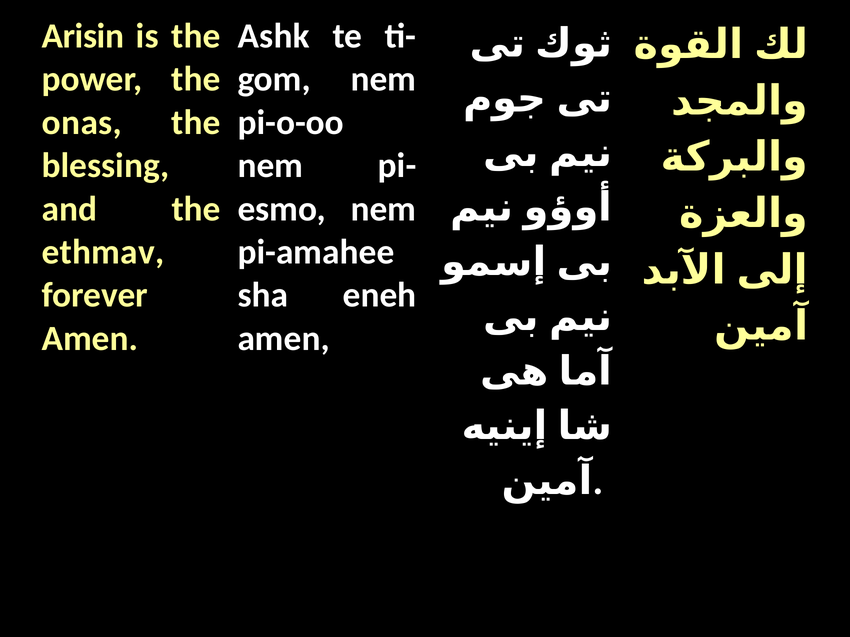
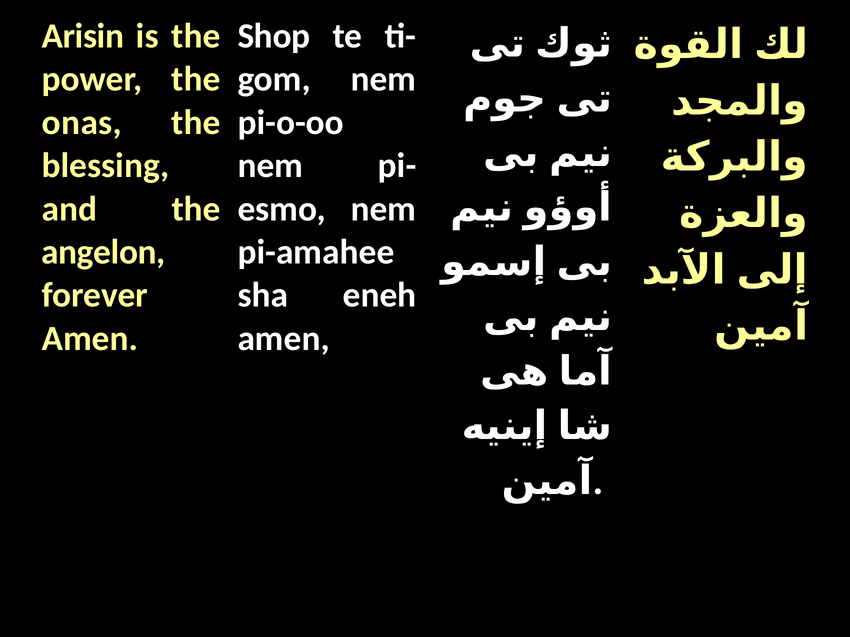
Ashk: Ashk -> Shop
ethmav: ethmav -> angelon
